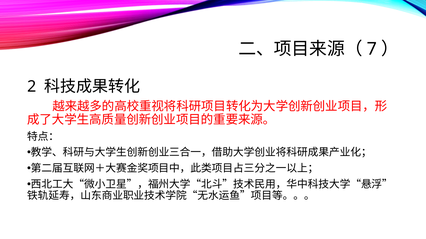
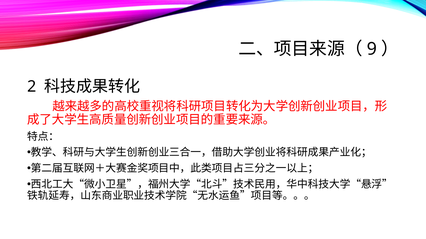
7: 7 -> 9
